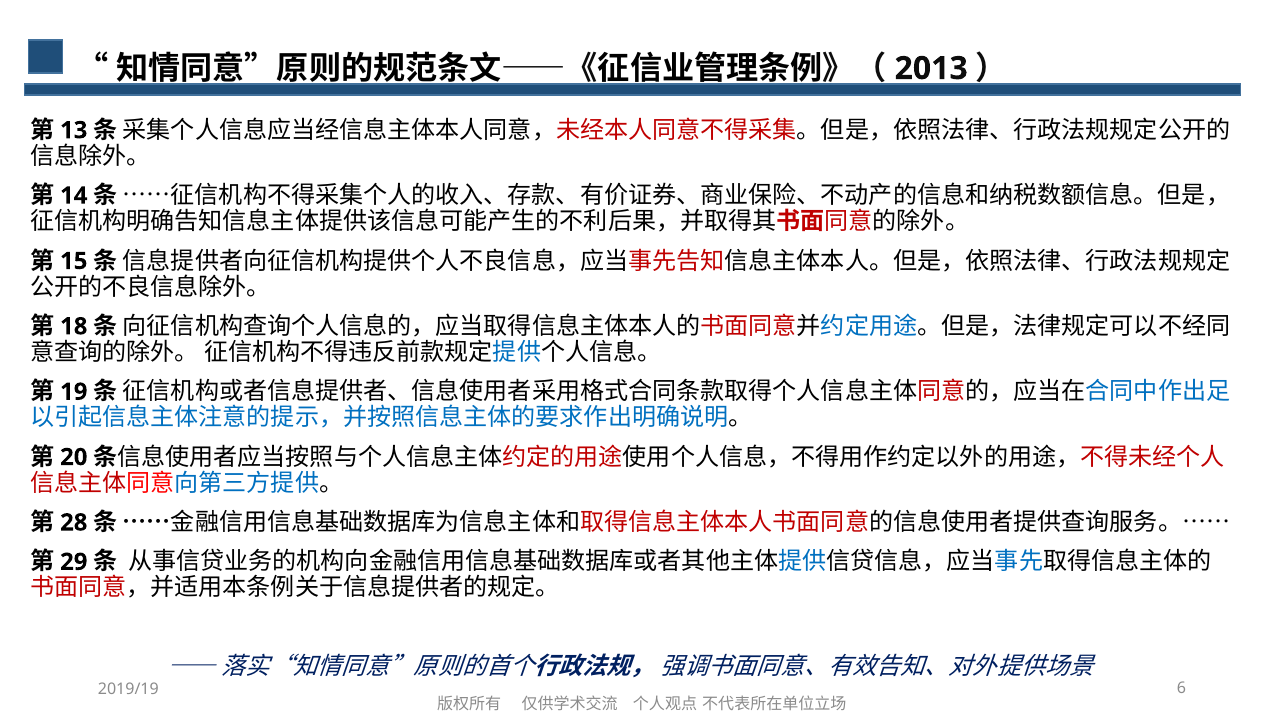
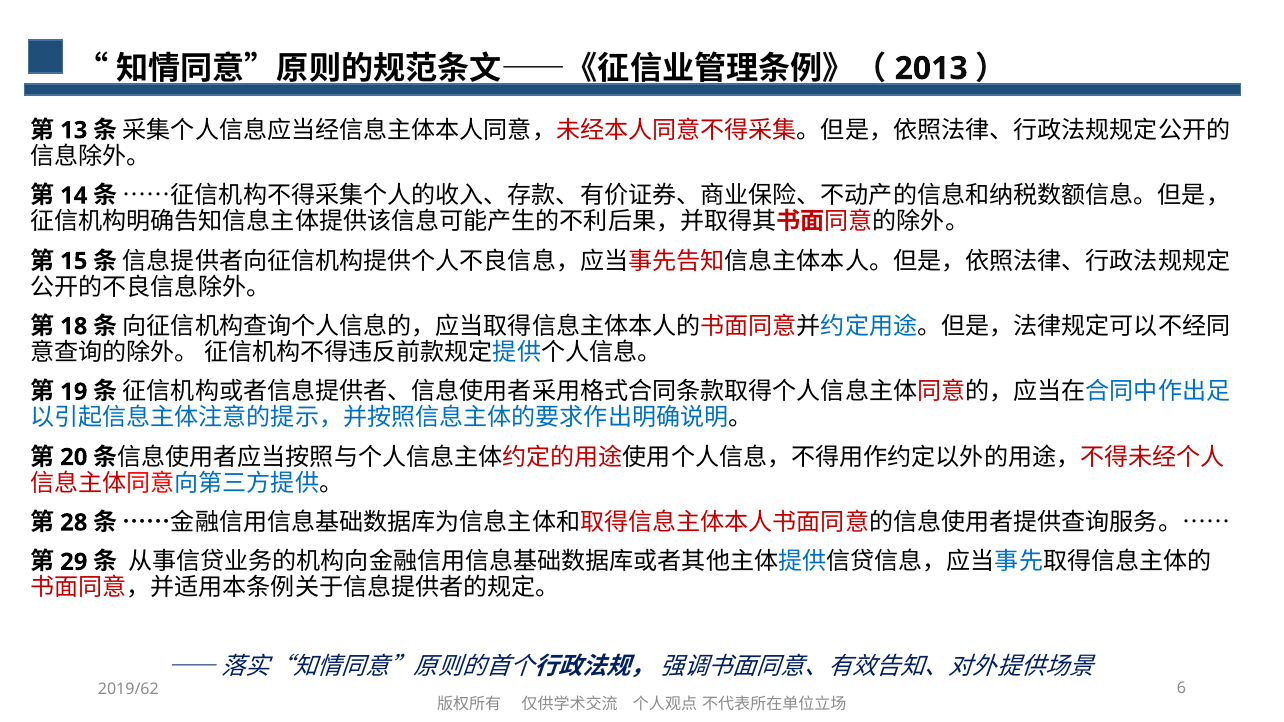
2019/19: 2019/19 -> 2019/62
